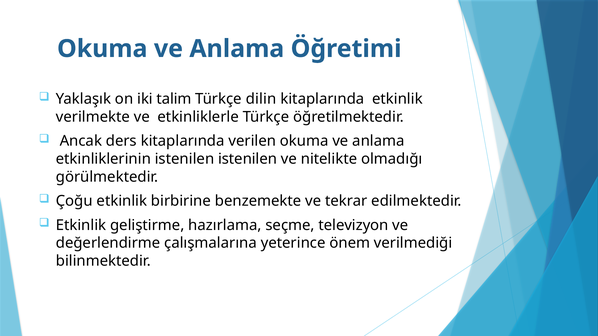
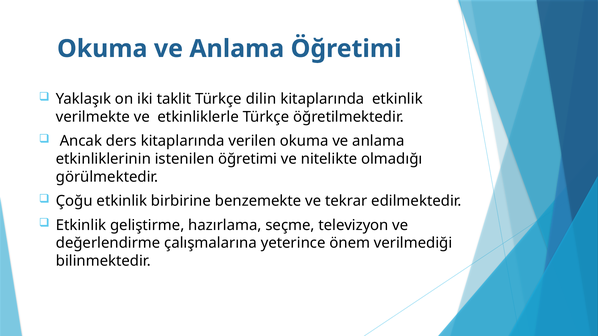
talim: talim -> taklit
istenilen istenilen: istenilen -> öğretimi
